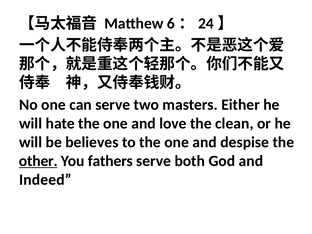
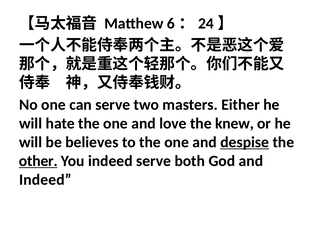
clean: clean -> knew
despise underline: none -> present
You fathers: fathers -> indeed
